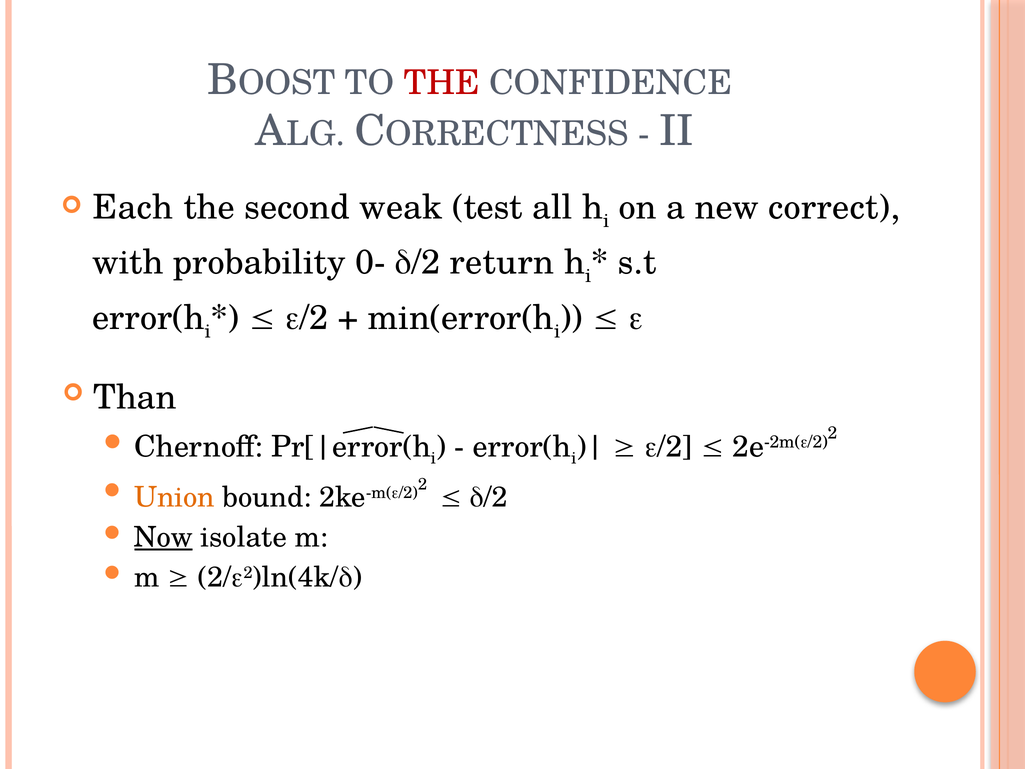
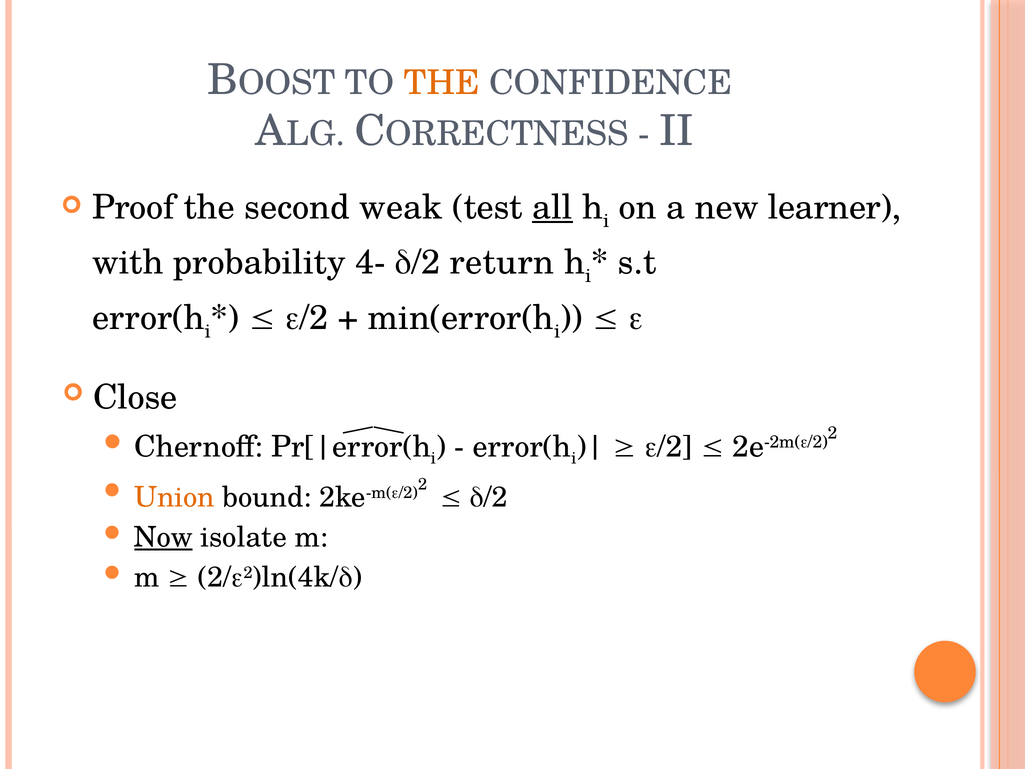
THE at (442, 83) colour: red -> orange
Each: Each -> Proof
all underline: none -> present
correct: correct -> learner
0-: 0- -> 4-
Than: Than -> Close
